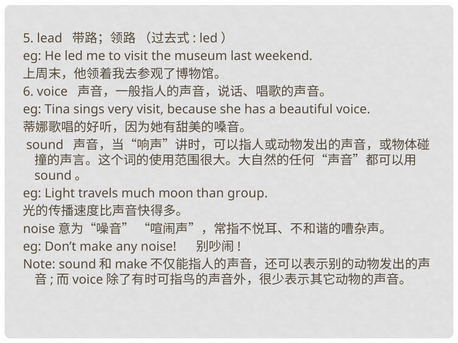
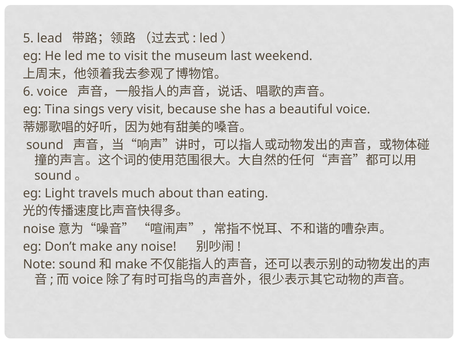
moon: moon -> about
group: group -> eating
